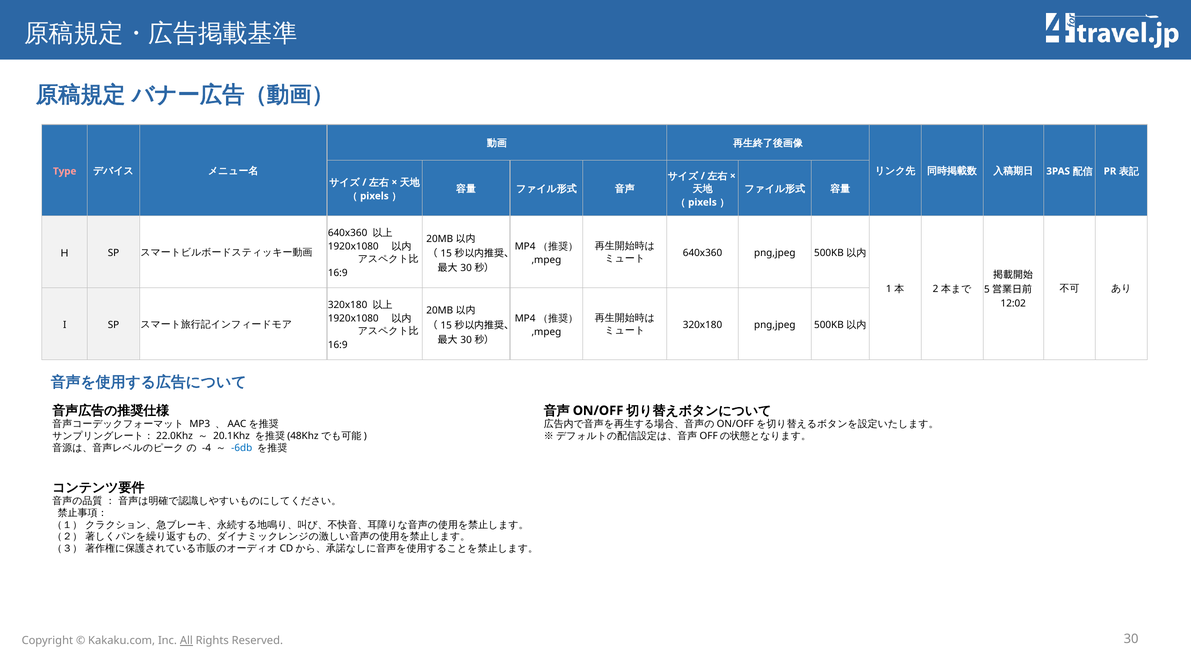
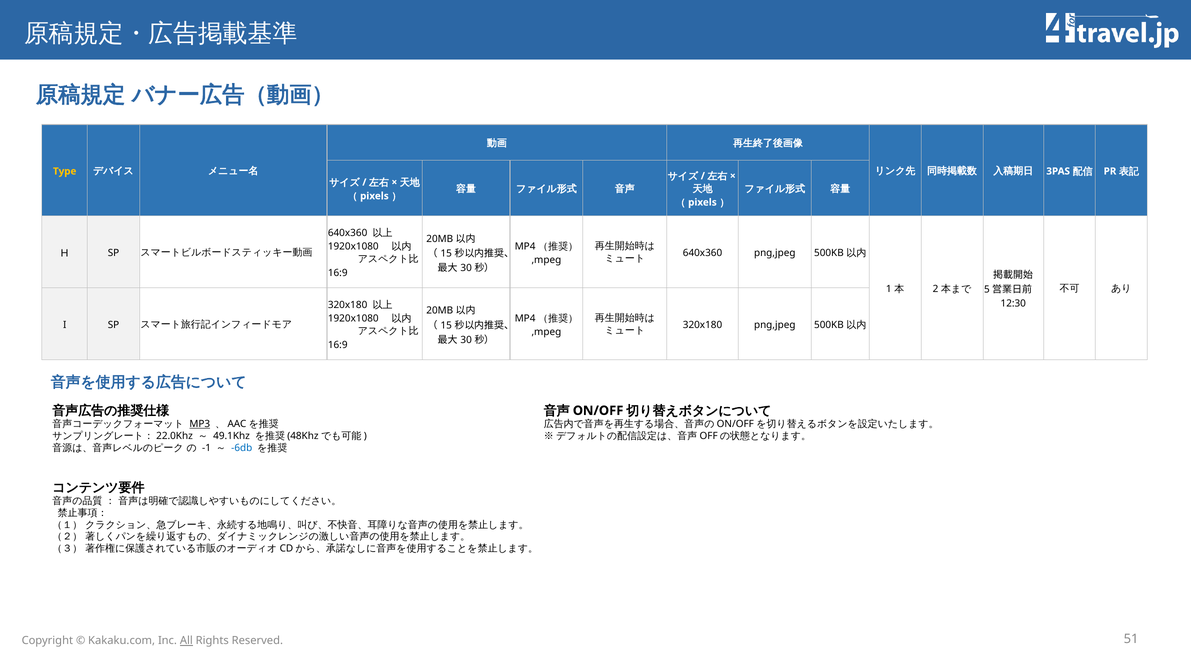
Type colour: pink -> yellow
12:02: 12:02 -> 12:30
MP3 underline: none -> present
20.1Khz: 20.1Khz -> 49.1Khz
-4: -4 -> -1
Reserved 30: 30 -> 51
